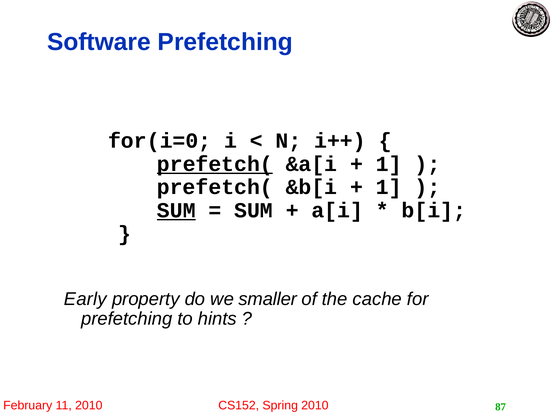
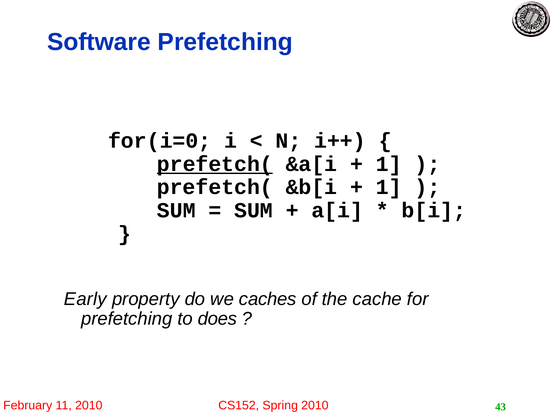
SUM at (176, 210) underline: present -> none
smaller: smaller -> caches
hints: hints -> does
87: 87 -> 43
